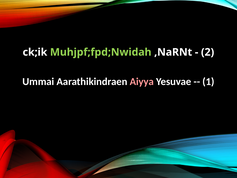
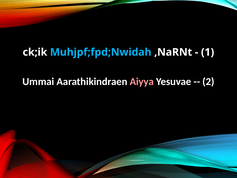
Muhjpf;fpd;Nwidah colour: light green -> light blue
2: 2 -> 1
1: 1 -> 2
